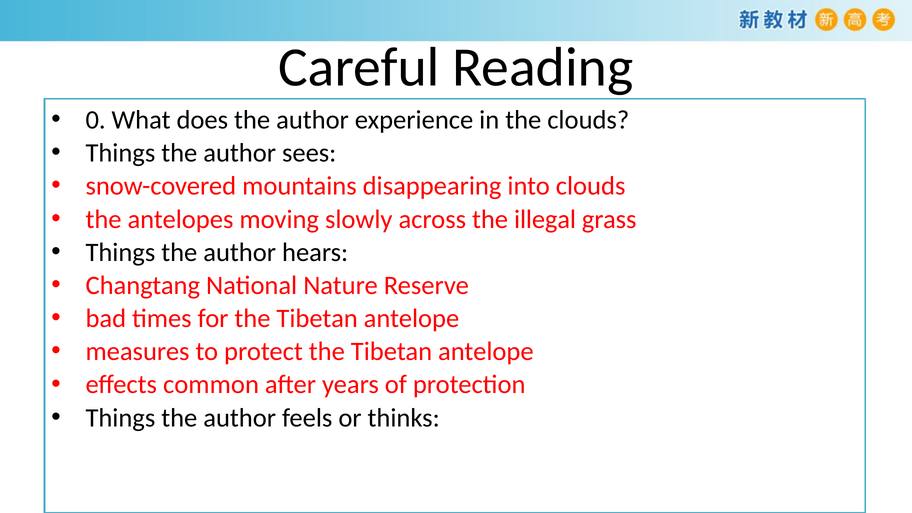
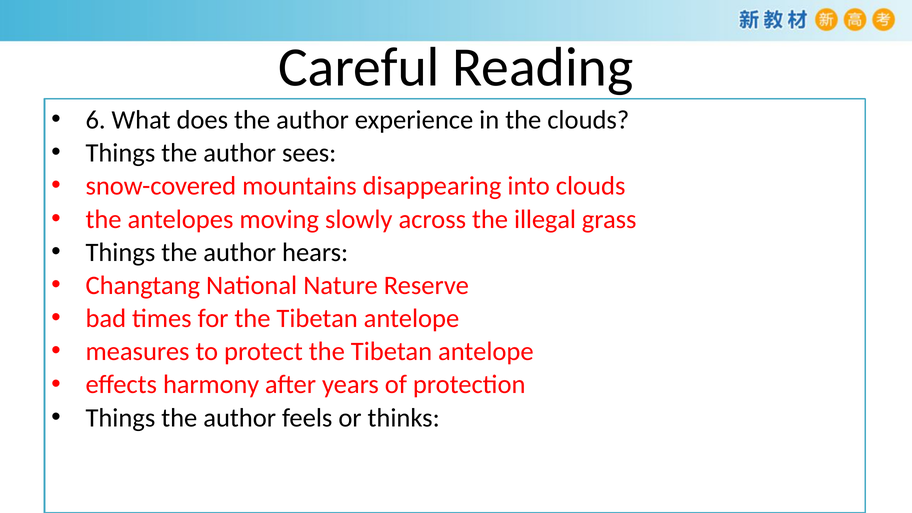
0: 0 -> 6
common: common -> harmony
